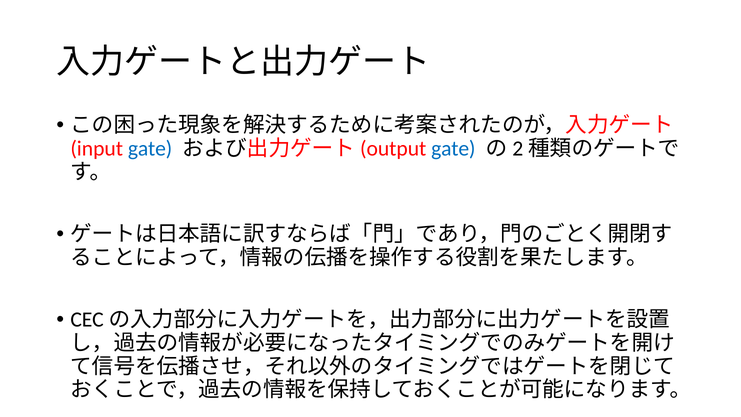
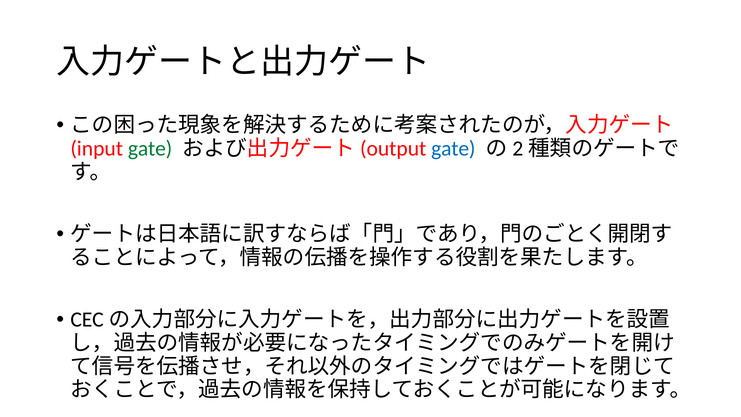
gate at (150, 149) colour: blue -> green
